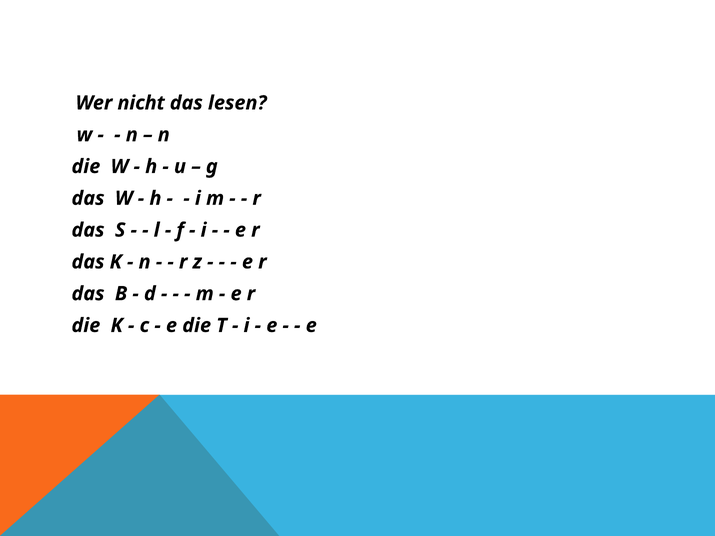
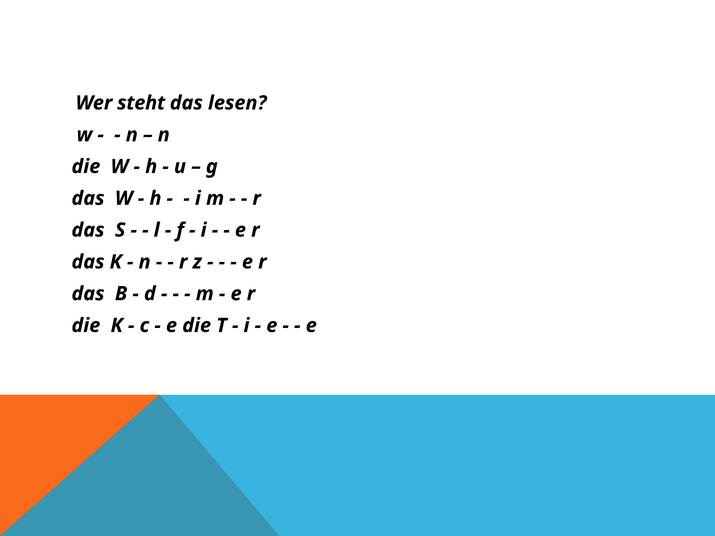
nicht: nicht -> steht
